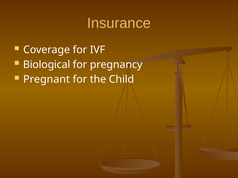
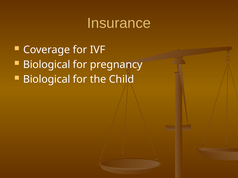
Pregnant at (47, 80): Pregnant -> Biological
